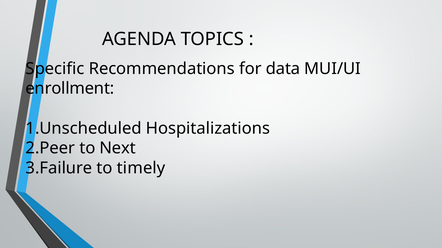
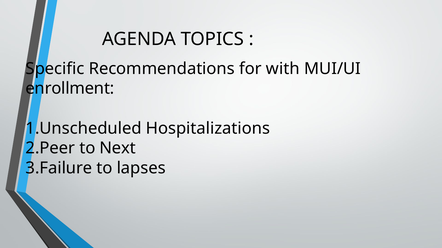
data: data -> with
timely: timely -> lapses
